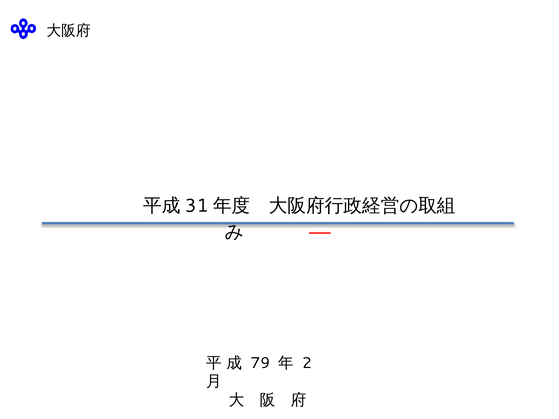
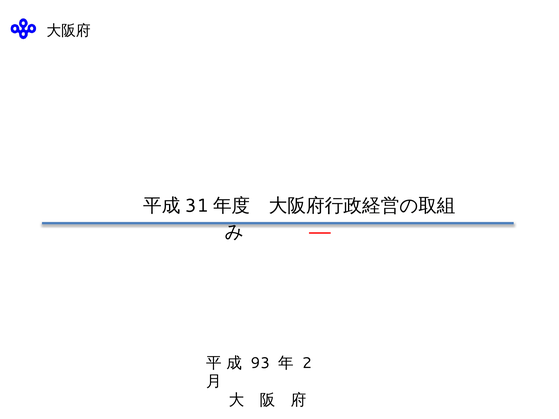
79: 79 -> 93
